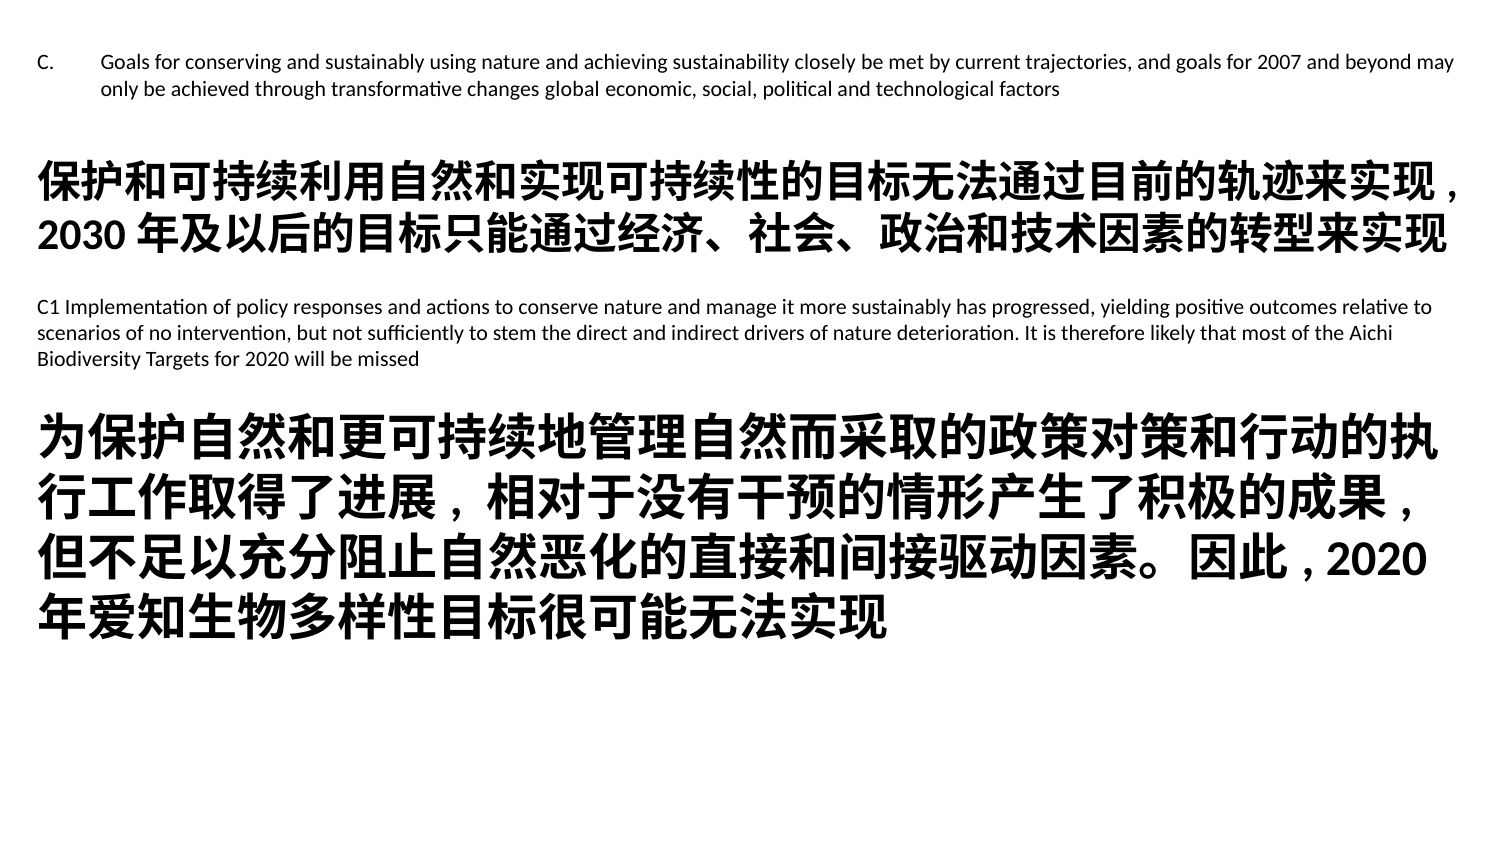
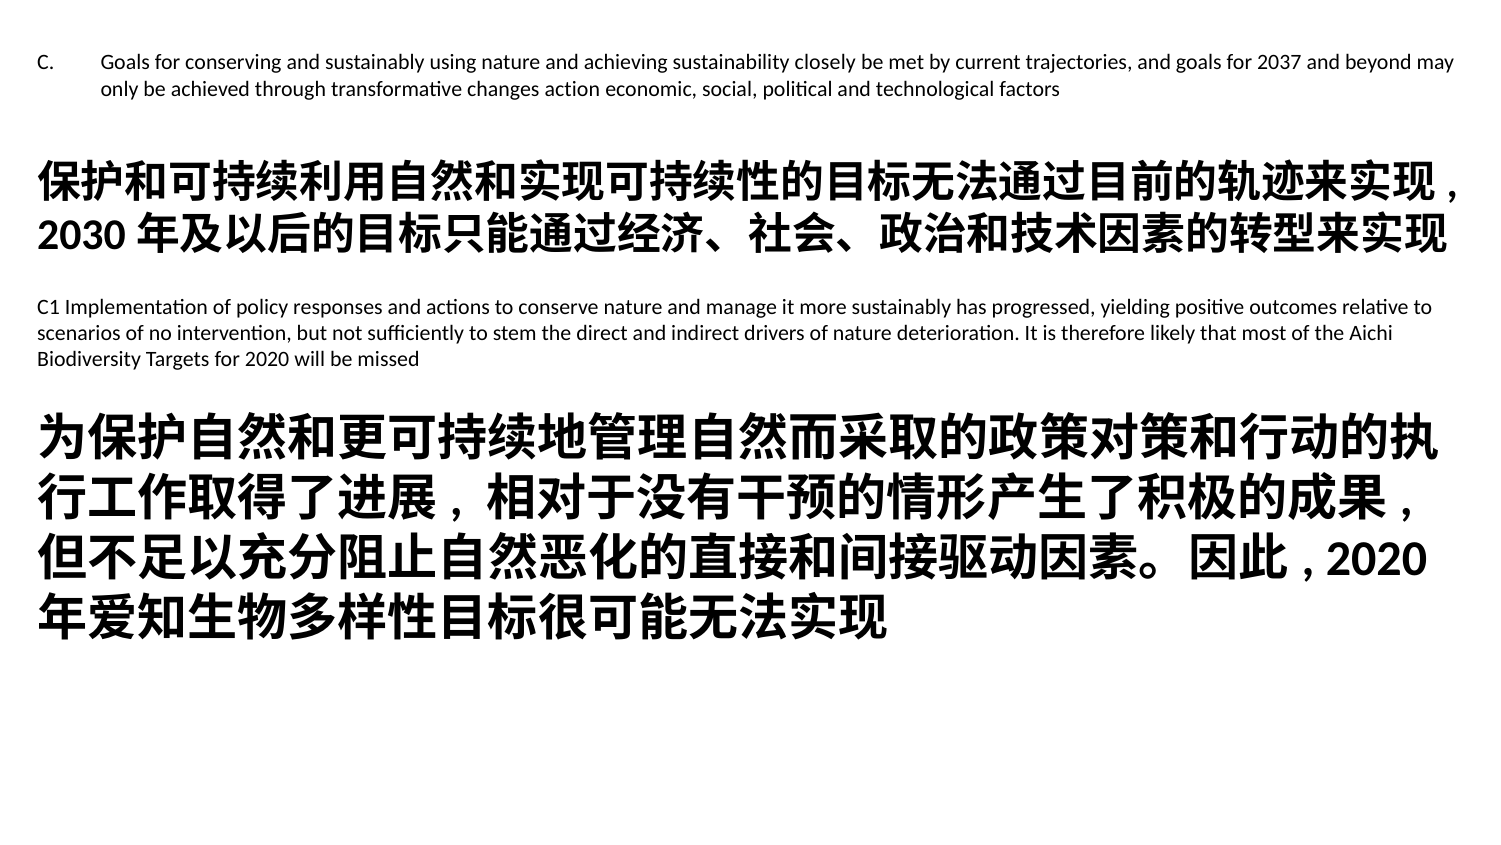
2007: 2007 -> 2037
global: global -> action
